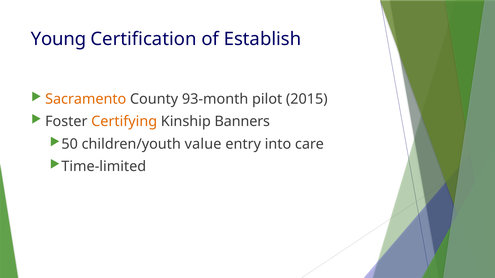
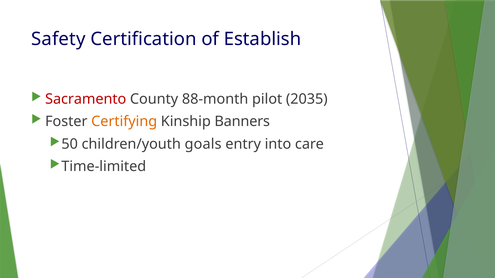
Young: Young -> Safety
Sacramento colour: orange -> red
93-month: 93-month -> 88-month
2015: 2015 -> 2035
value: value -> goals
